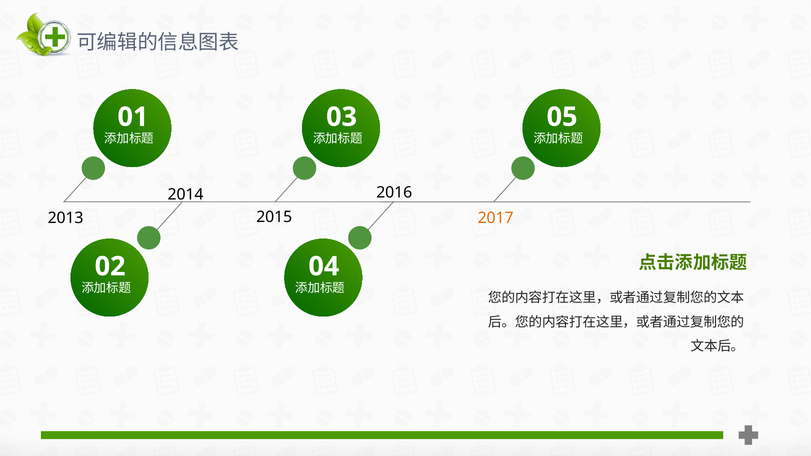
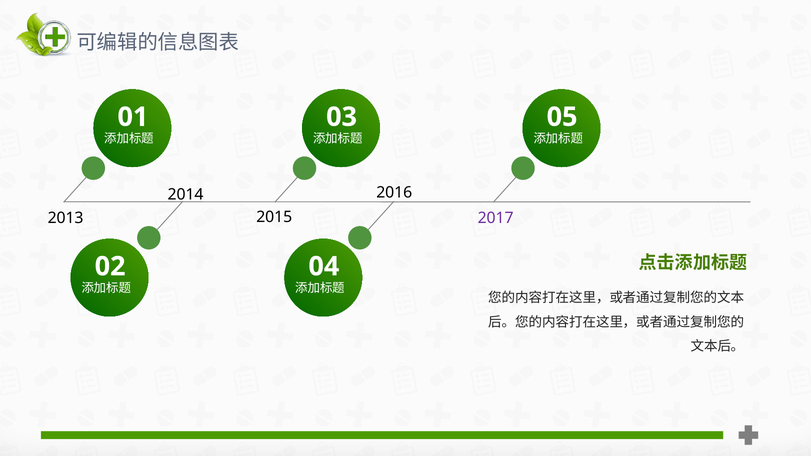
2017 colour: orange -> purple
